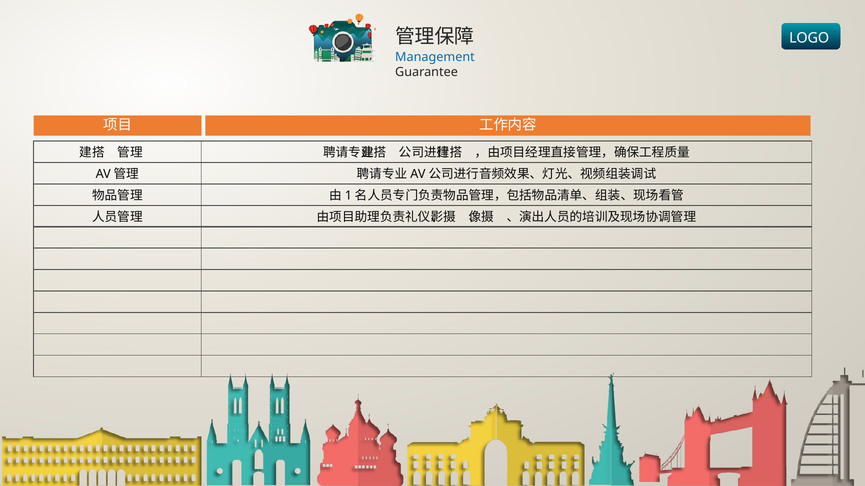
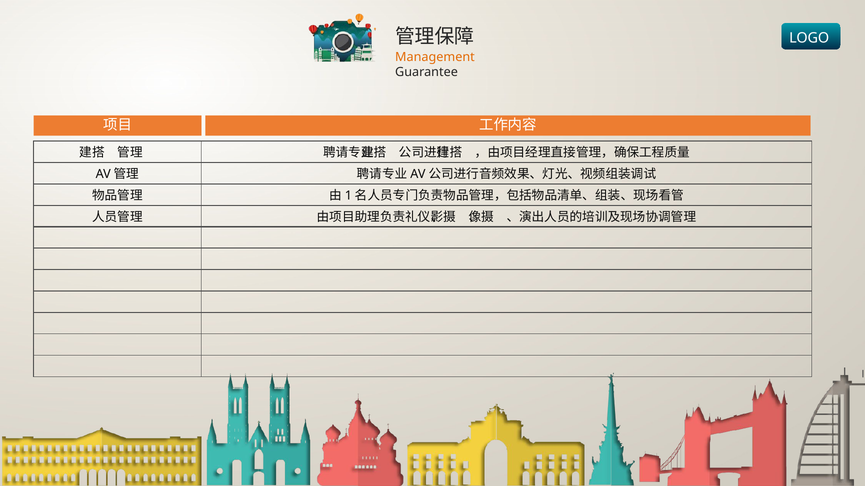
Management colour: blue -> orange
